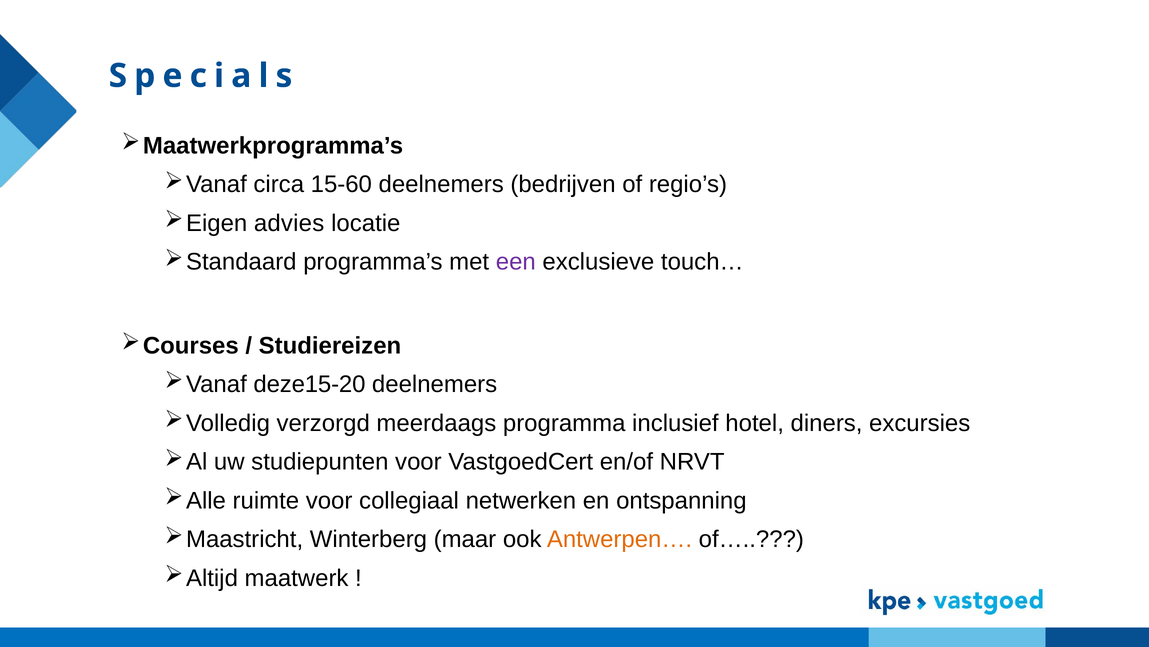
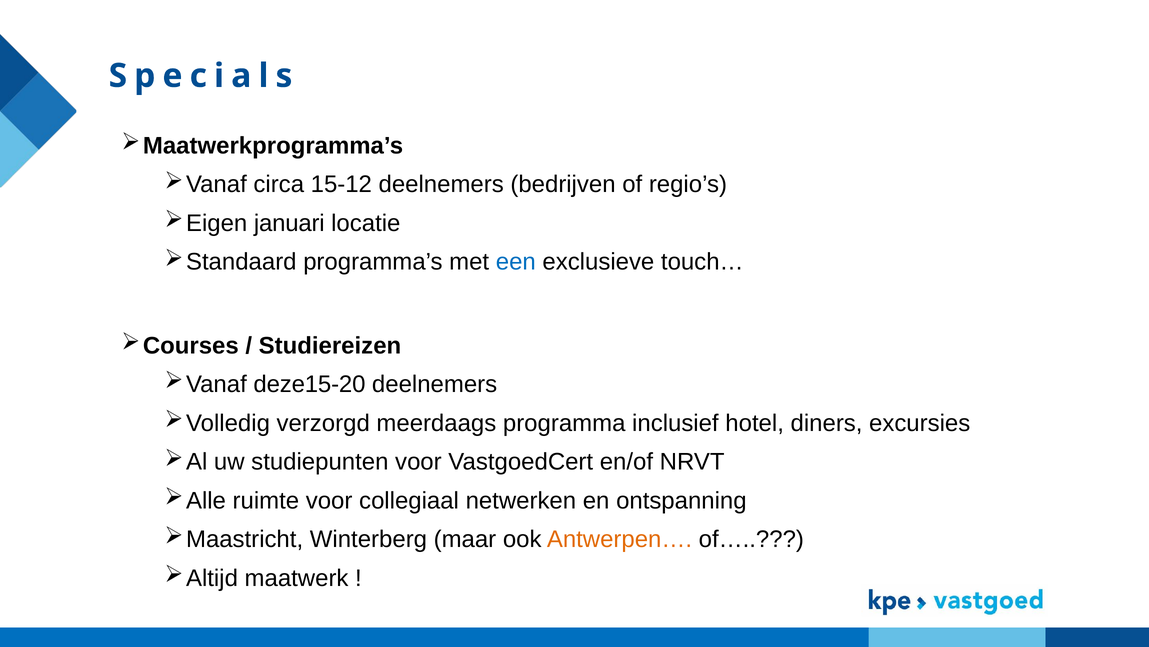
15-60: 15-60 -> 15-12
advies: advies -> januari
een colour: purple -> blue
